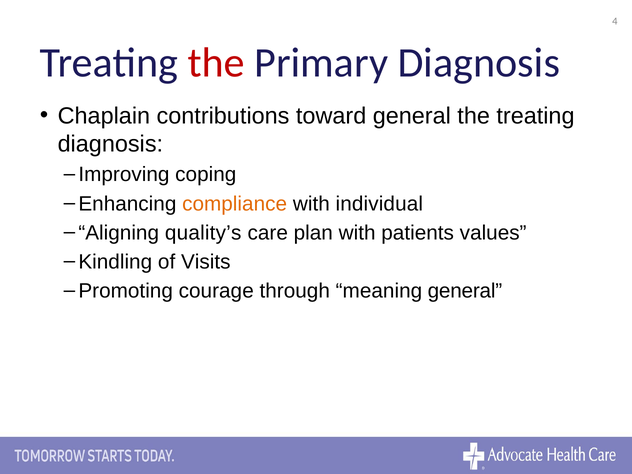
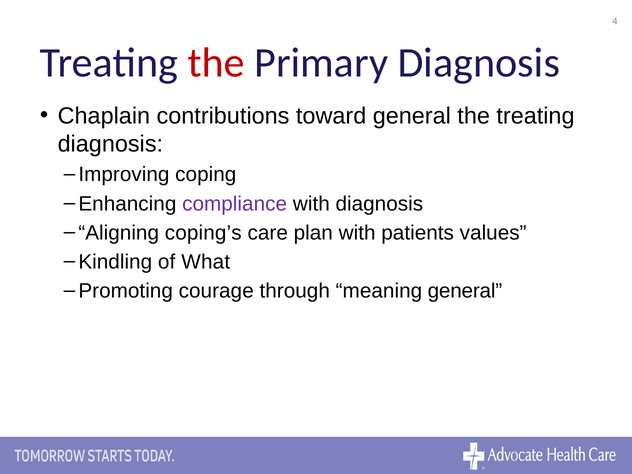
compliance colour: orange -> purple
with individual: individual -> diagnosis
quality’s: quality’s -> coping’s
Visits: Visits -> What
